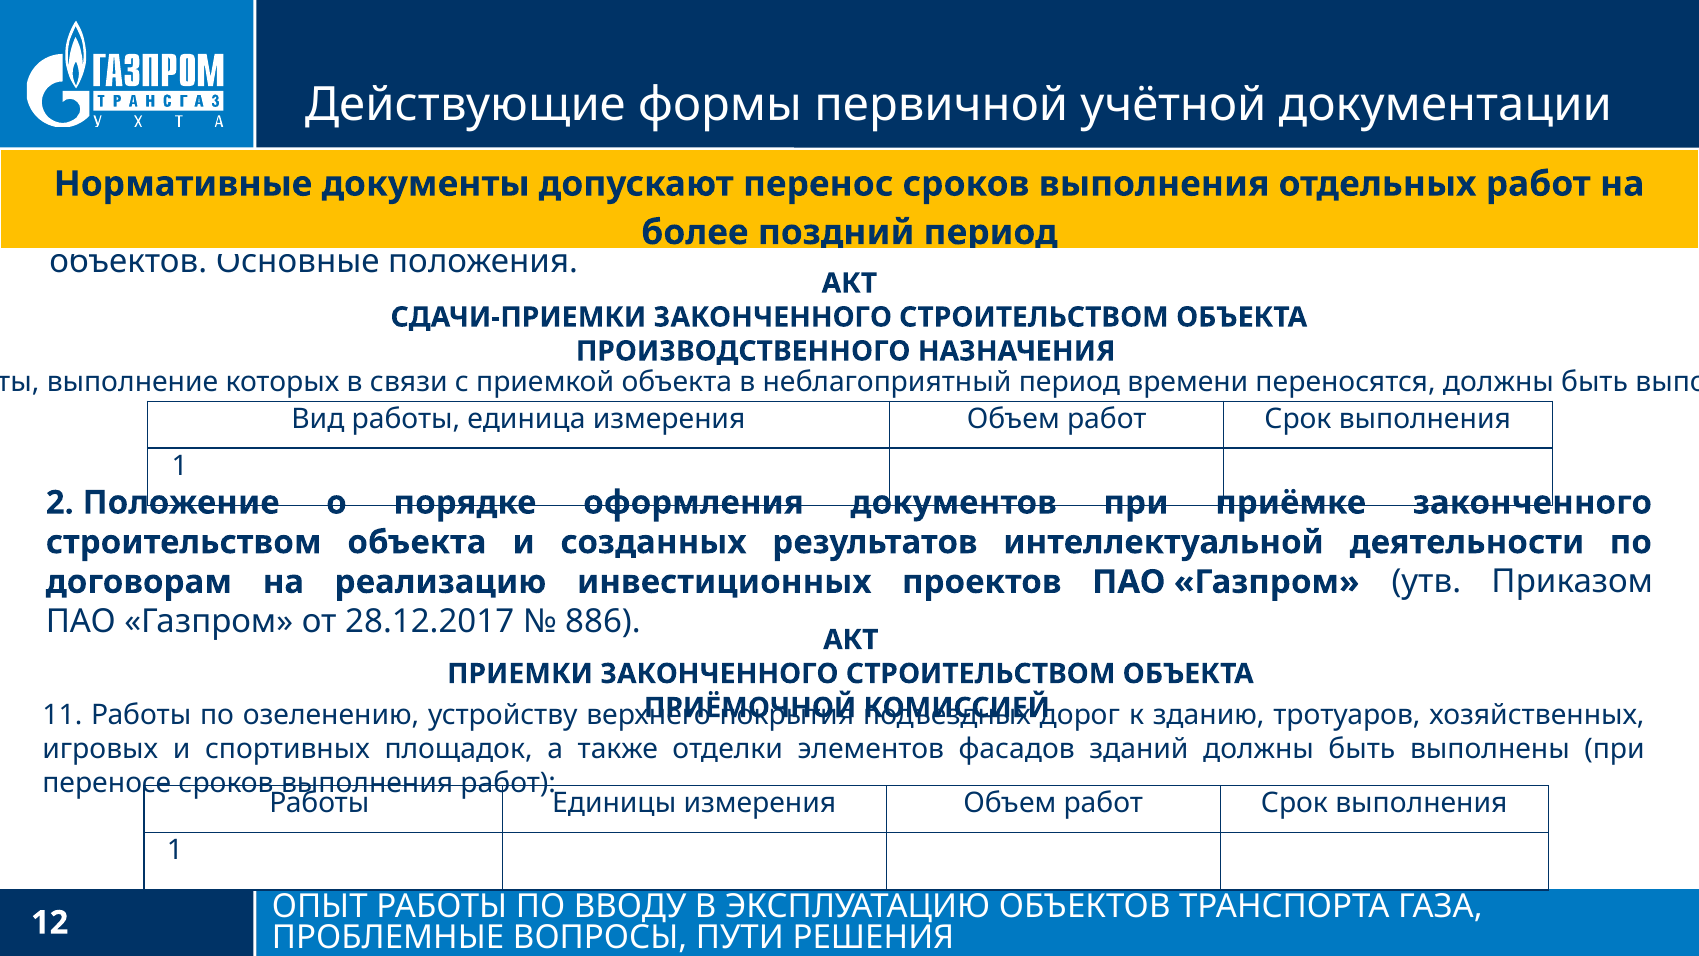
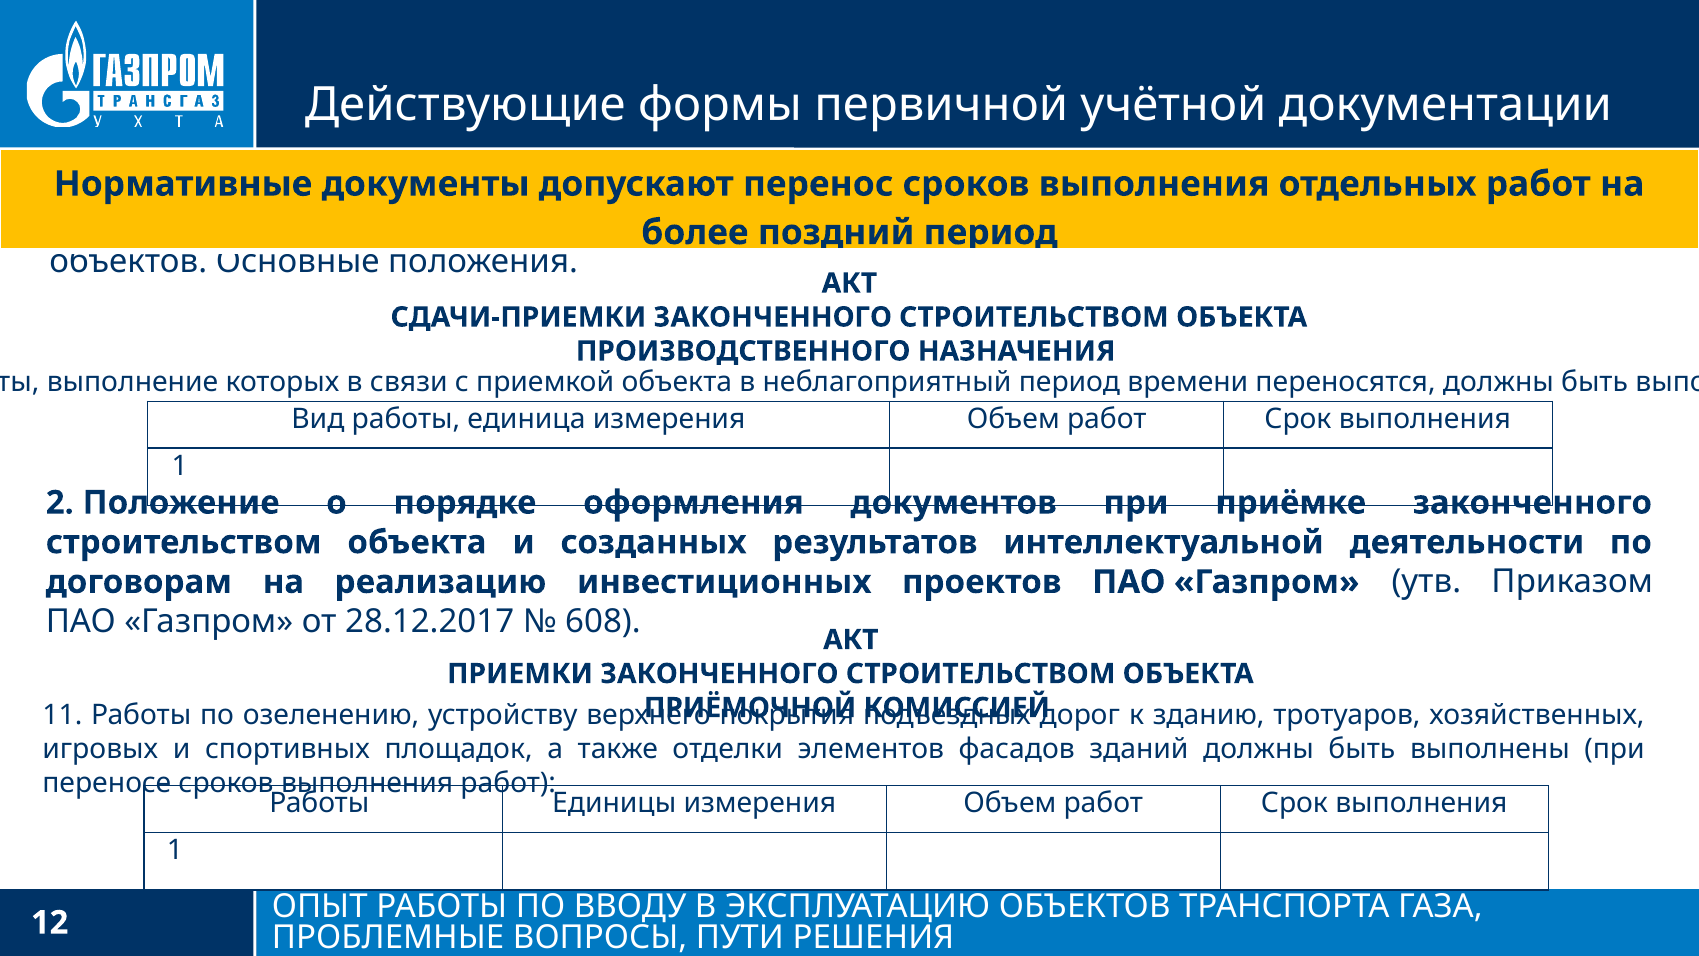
886: 886 -> 608
